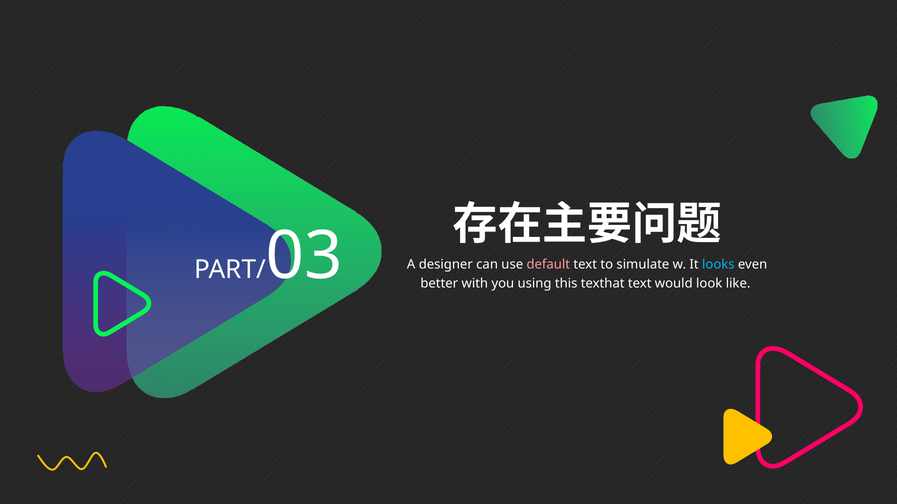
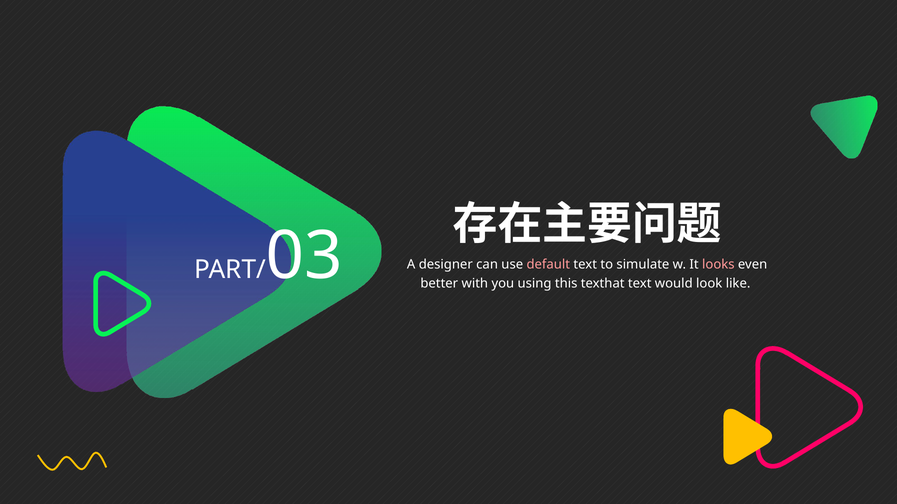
looks colour: light blue -> pink
